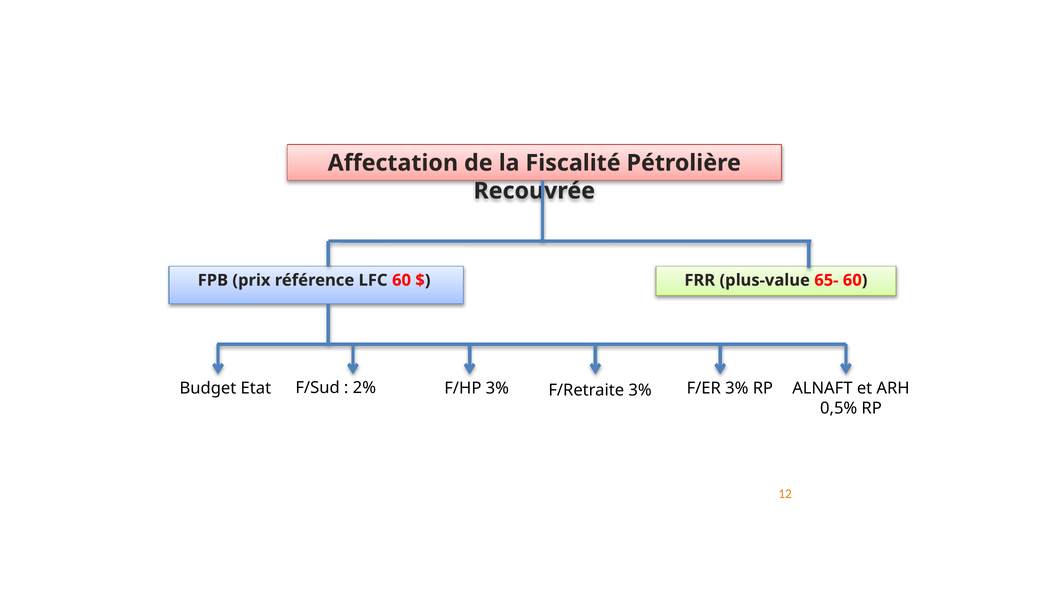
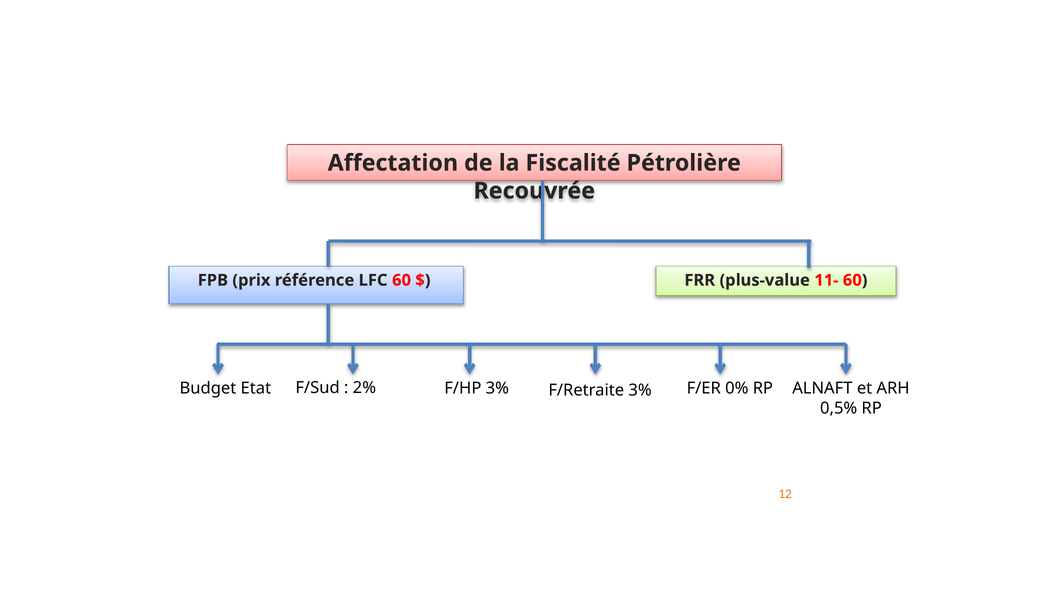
65-: 65- -> 11-
F/ER 3%: 3% -> 0%
